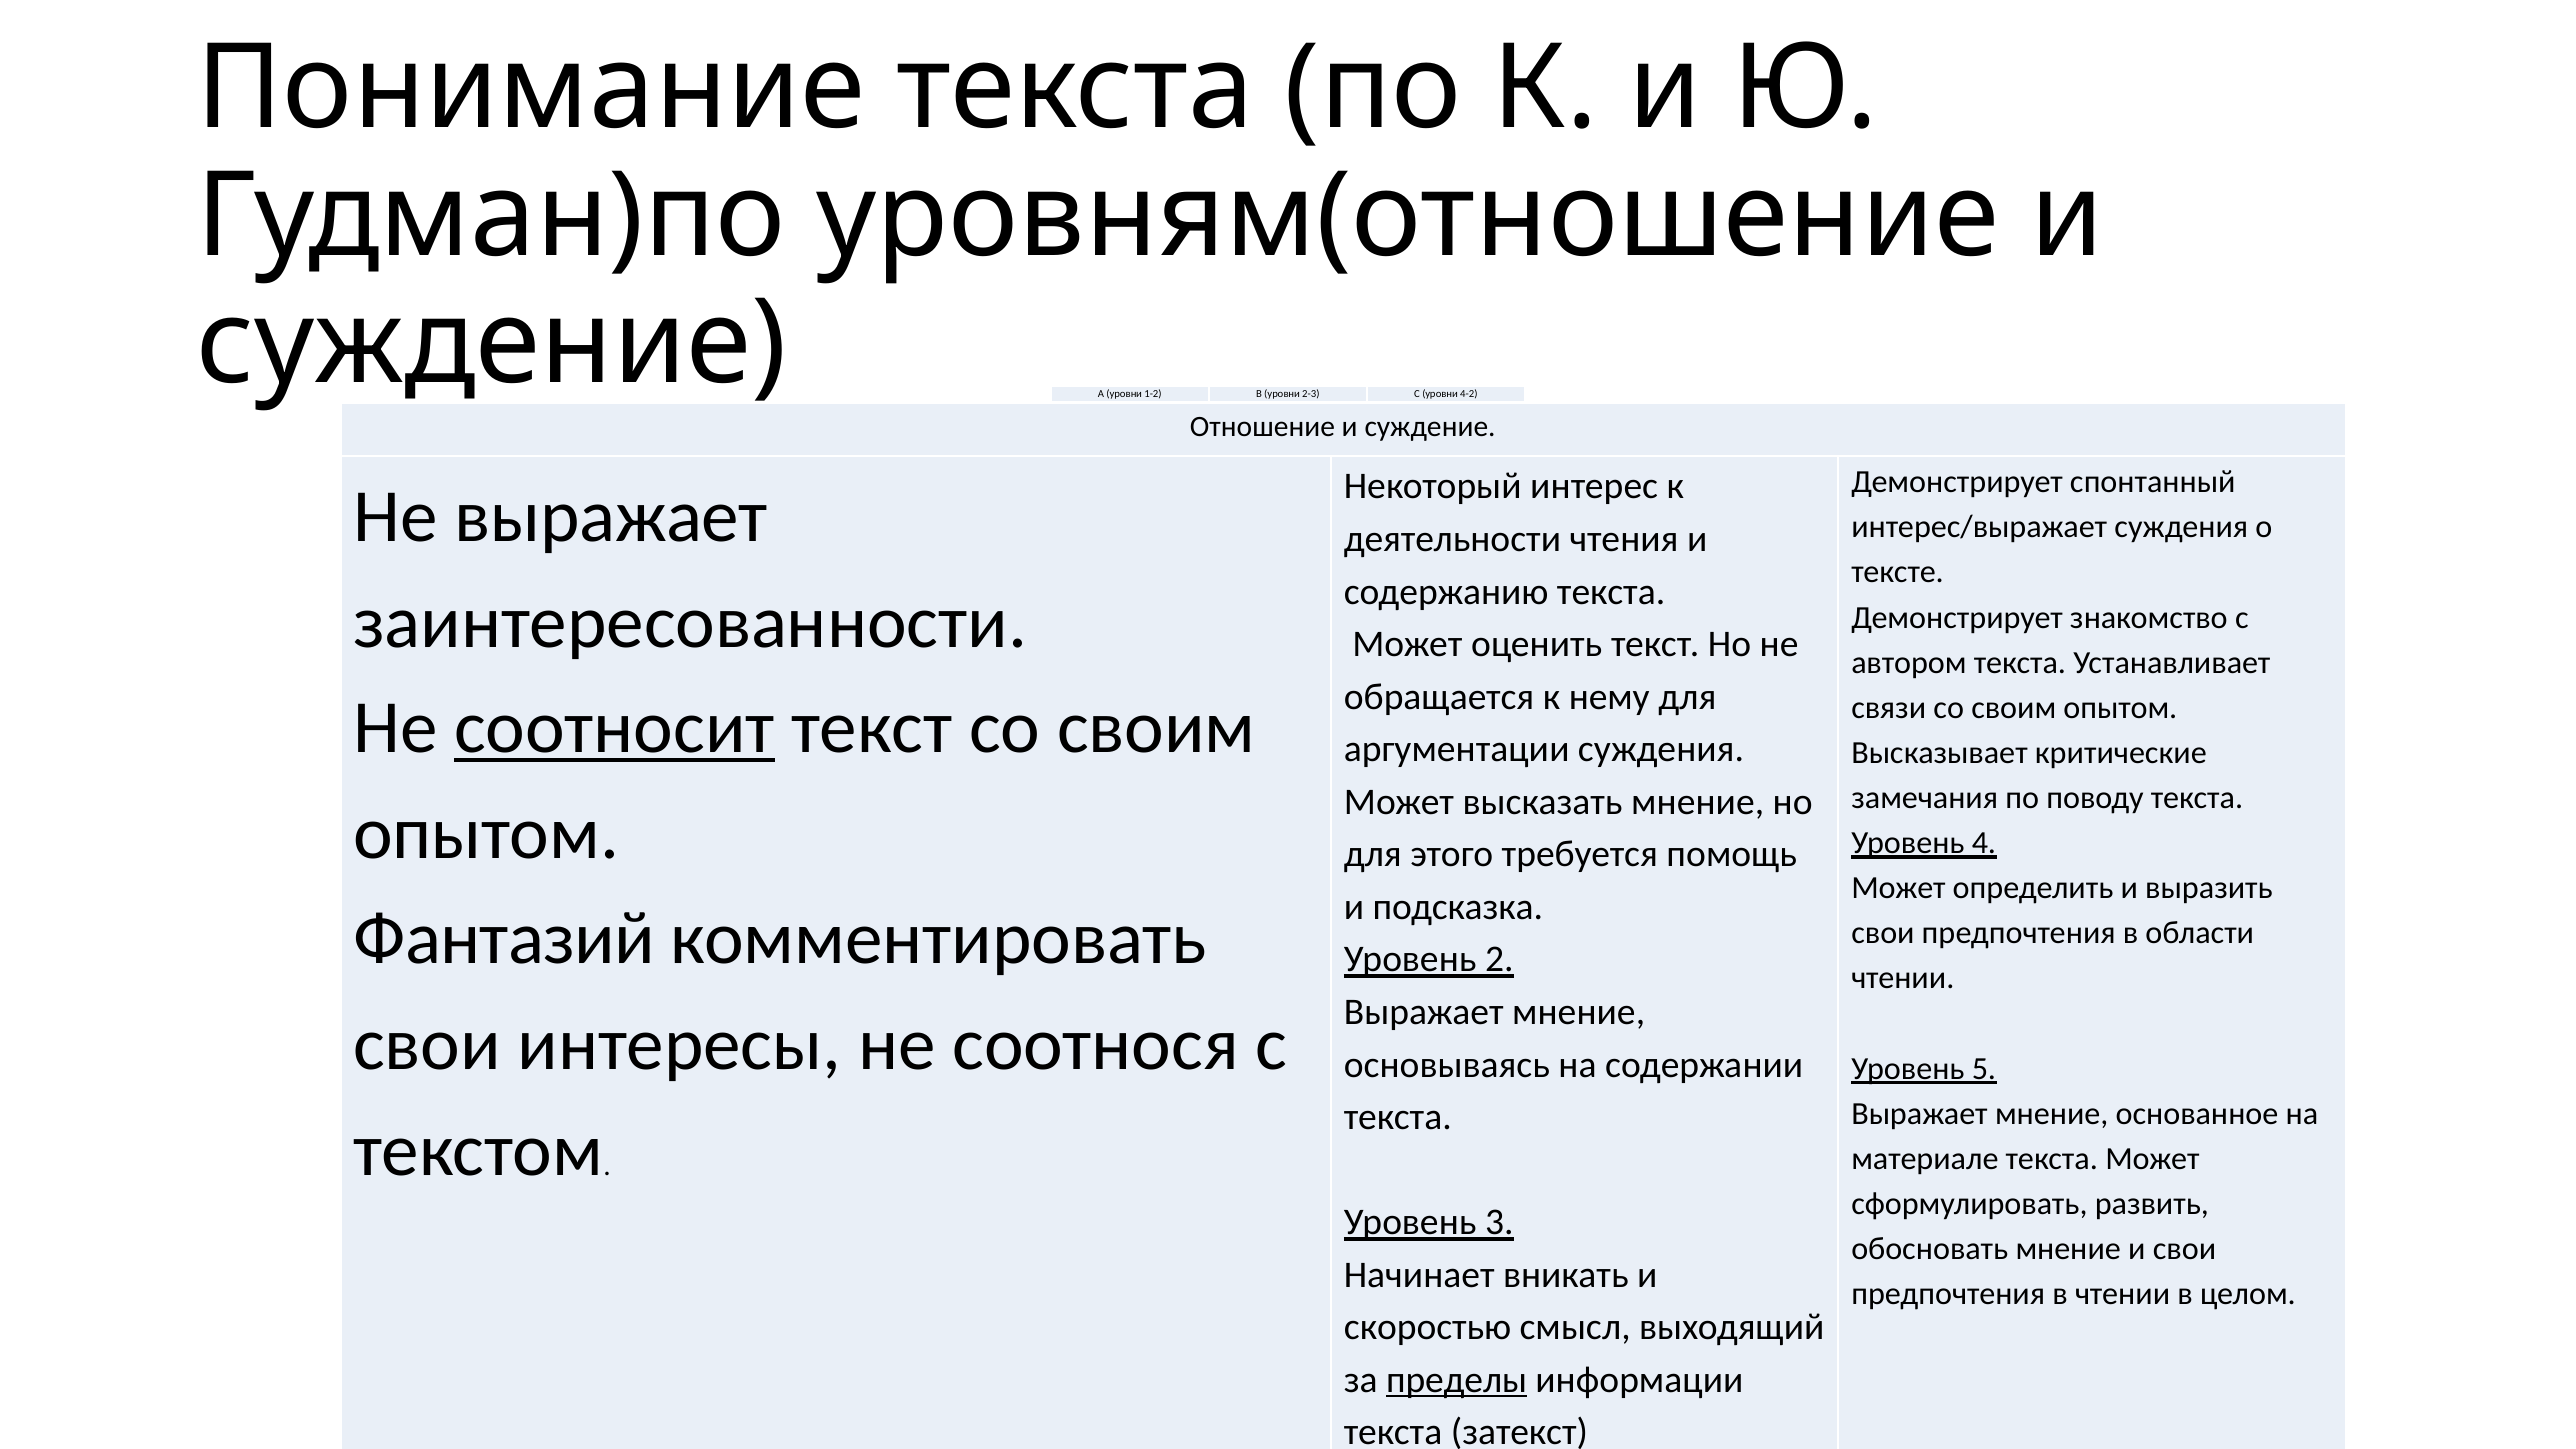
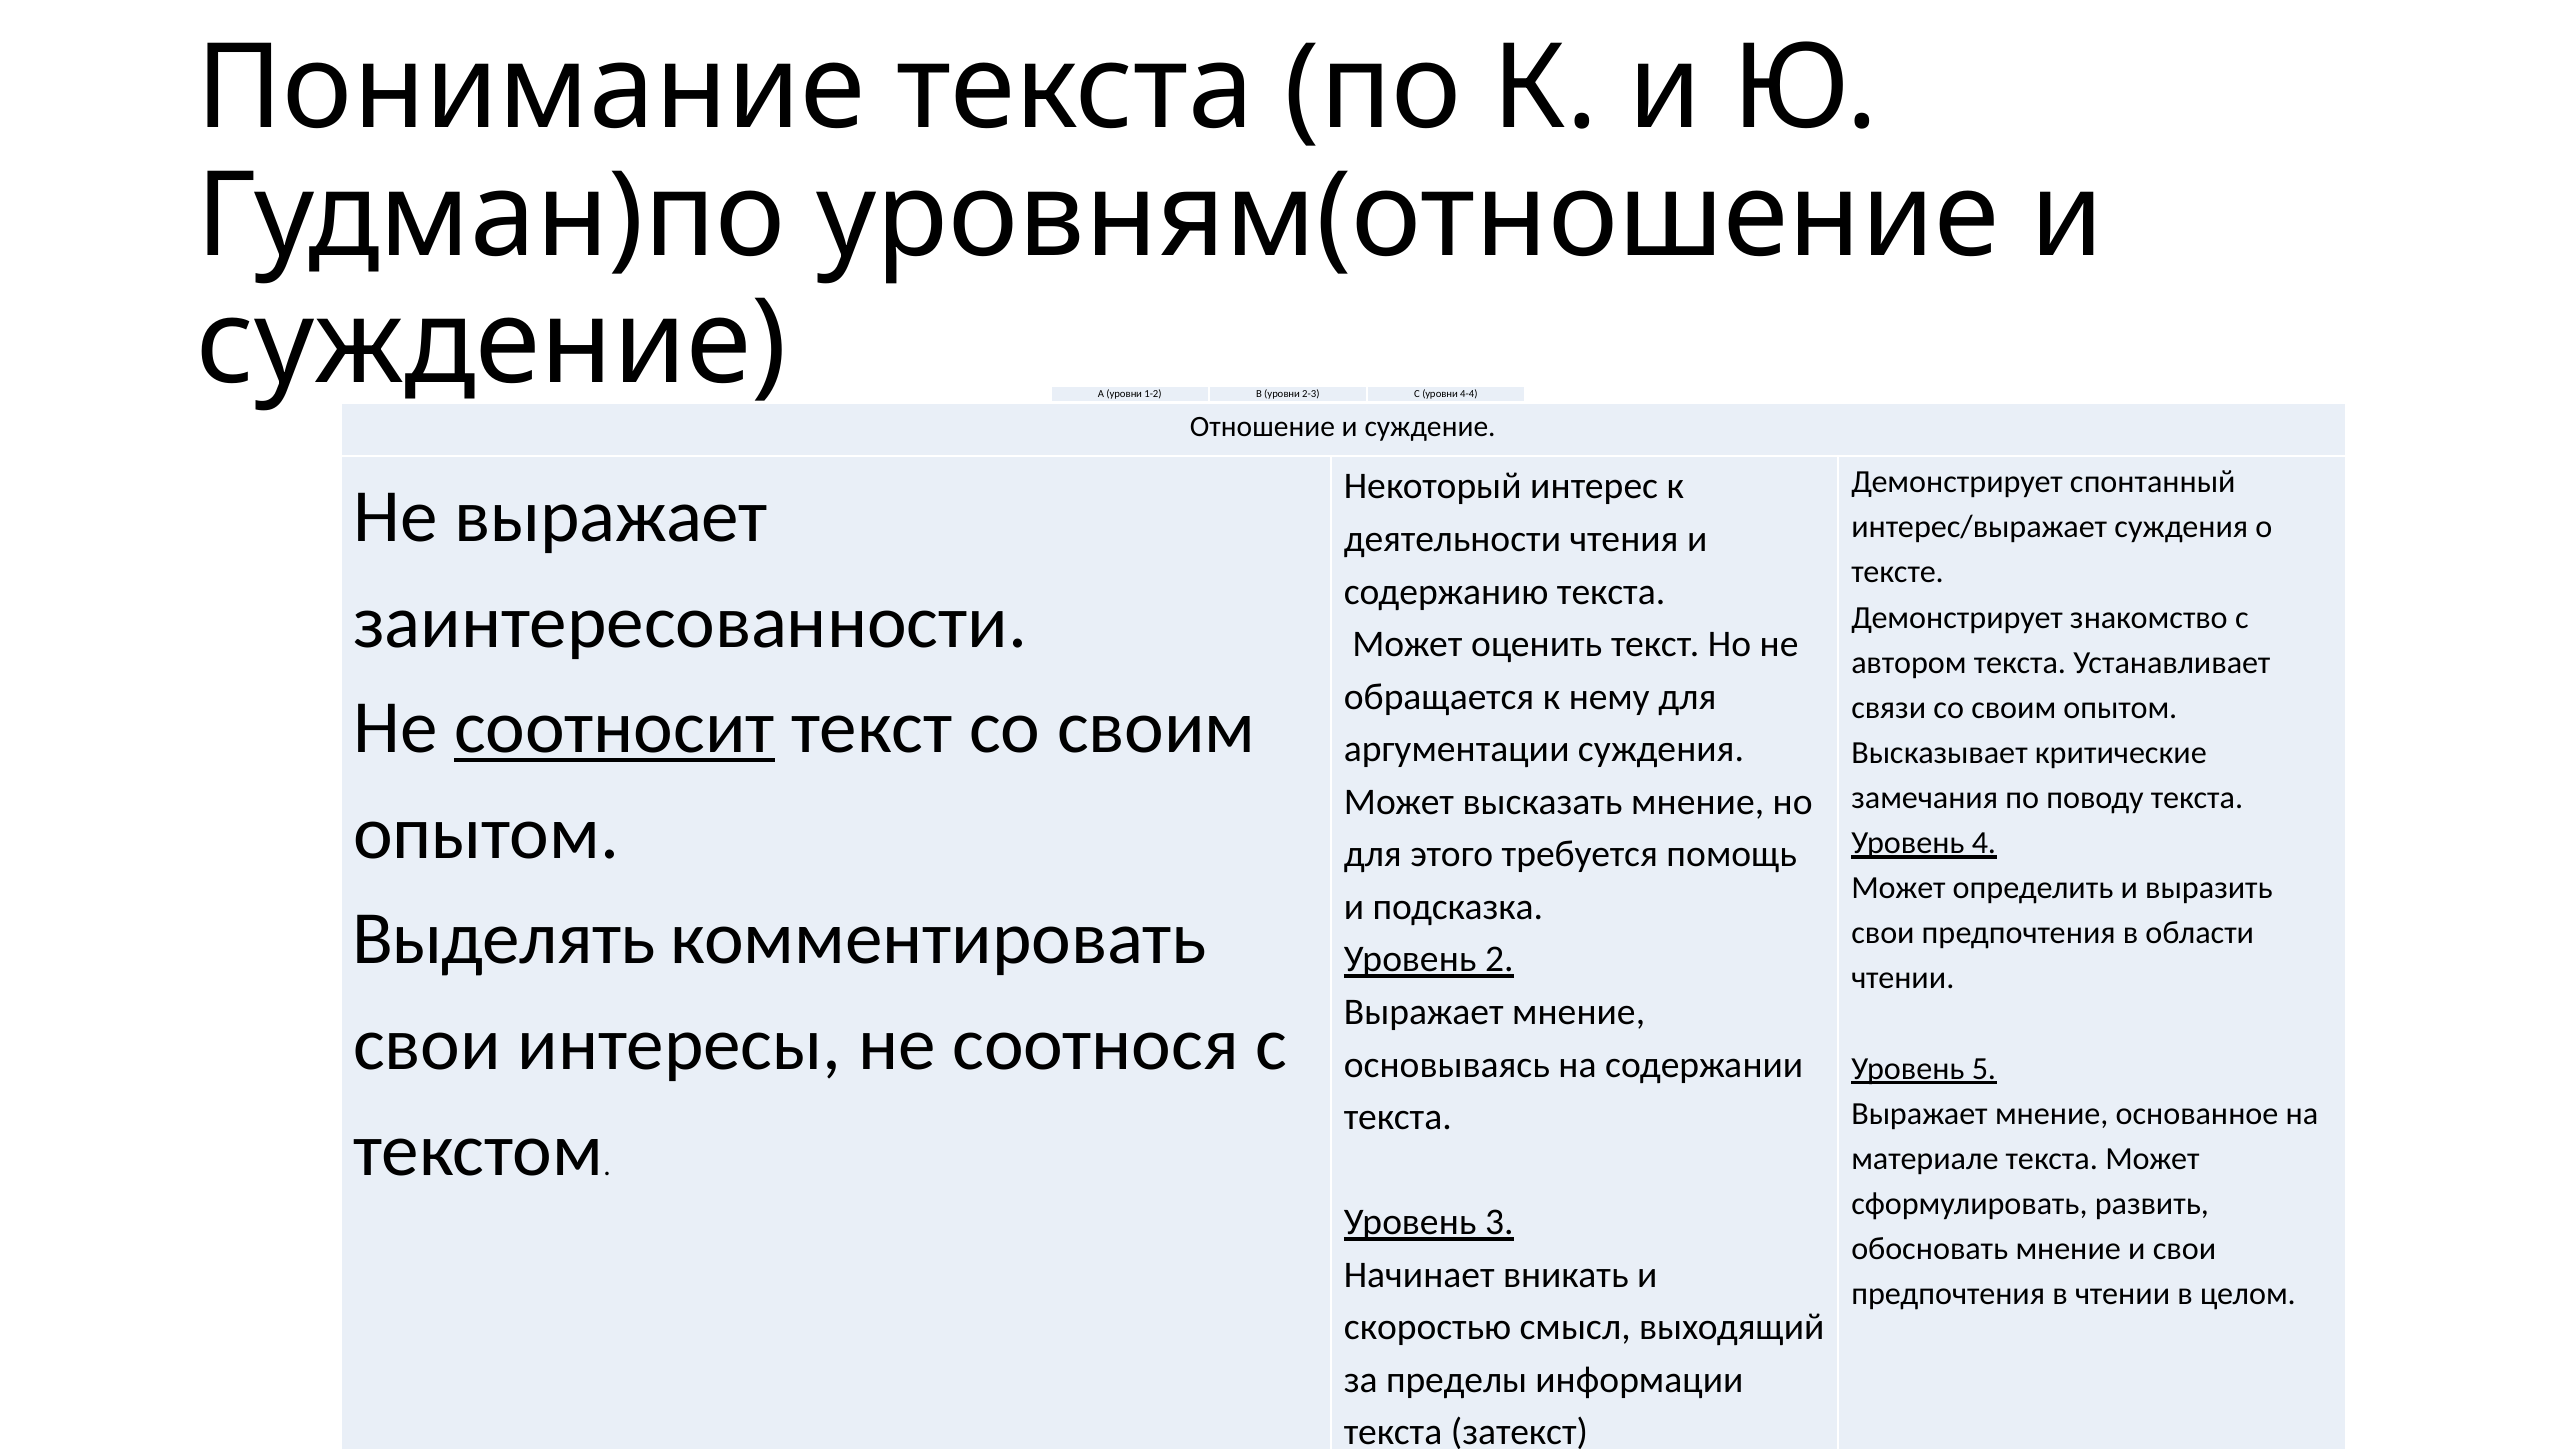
4-2: 4-2 -> 4-4
Фантазий: Фантазий -> Выделять
пределы at (1457, 1380) underline: present -> none
